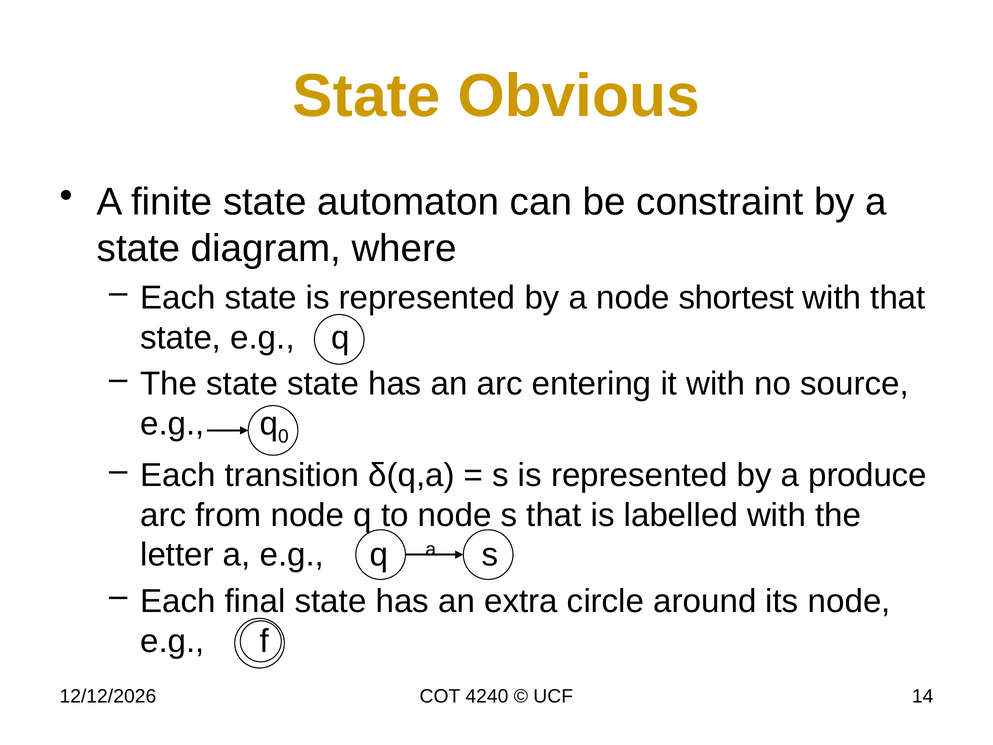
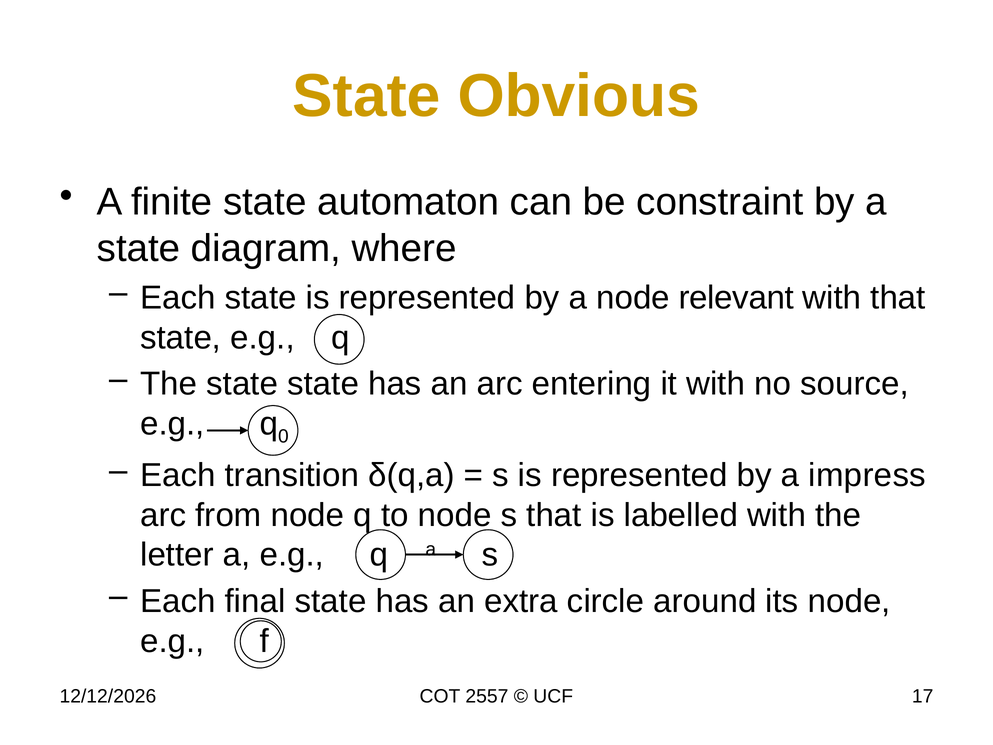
shortest: shortest -> relevant
produce: produce -> impress
4240: 4240 -> 2557
14: 14 -> 17
